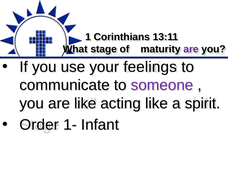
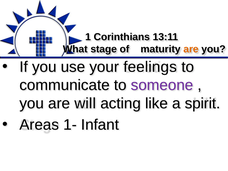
are at (191, 49) colour: purple -> orange
are like: like -> will
Order: Order -> Areas
